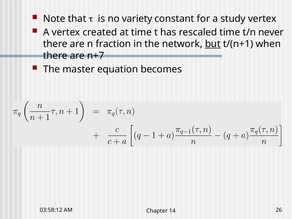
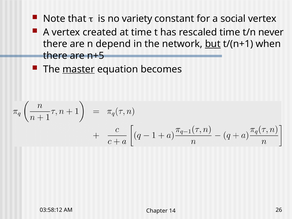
study: study -> social
fraction: fraction -> depend
n+7: n+7 -> n+5
master underline: none -> present
